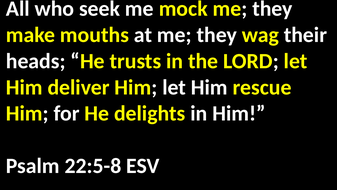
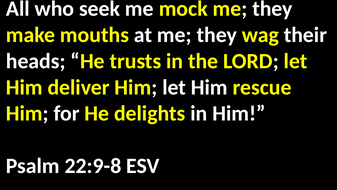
22:5-8: 22:5-8 -> 22:9-8
